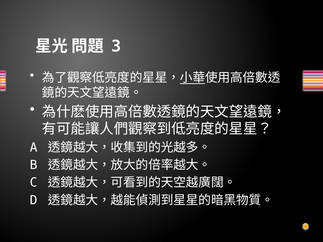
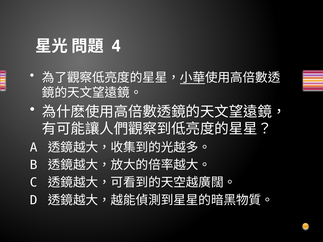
3: 3 -> 4
